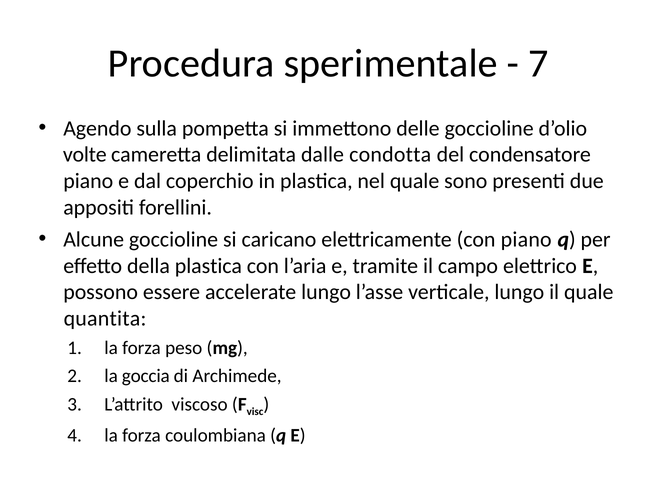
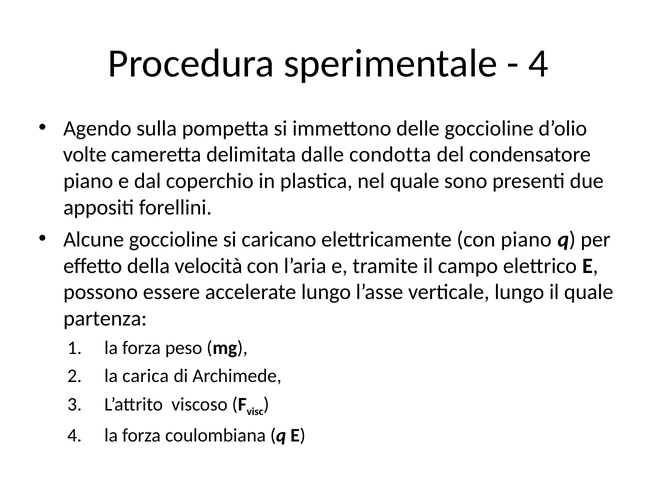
7 at (538, 64): 7 -> 4
della plastica: plastica -> velocità
quantita: quantita -> partenza
goccia: goccia -> carica
